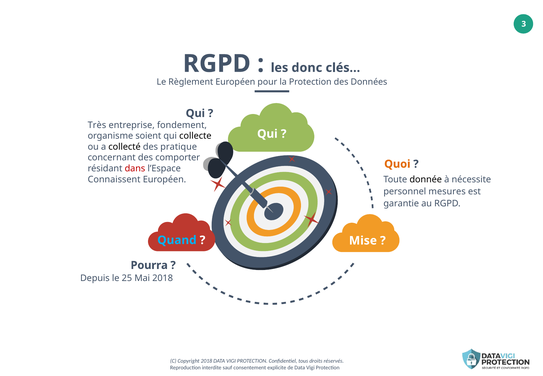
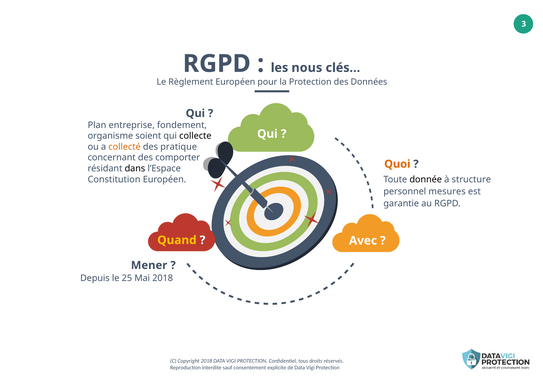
donc: donc -> nous
Très: Très -> Plan
collecté colour: black -> orange
dans colour: red -> black
Connaissent: Connaissent -> Constitution
nécessite: nécessite -> structure
Quand colour: light blue -> yellow
Mise: Mise -> Avec
Pourra: Pourra -> Mener
